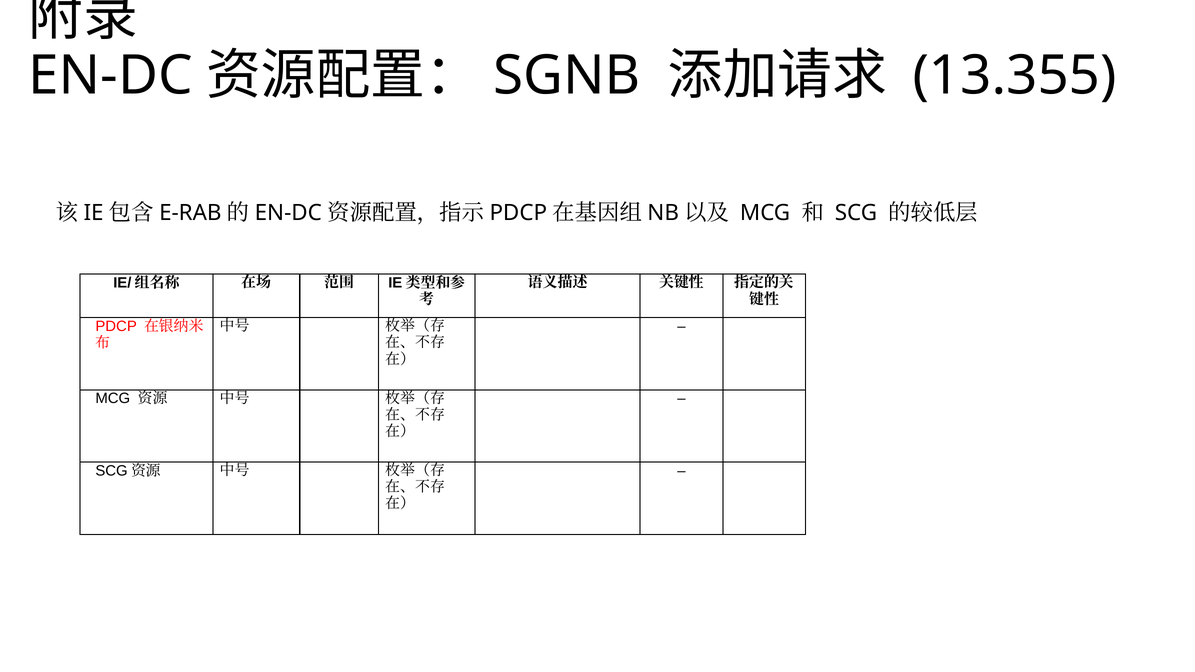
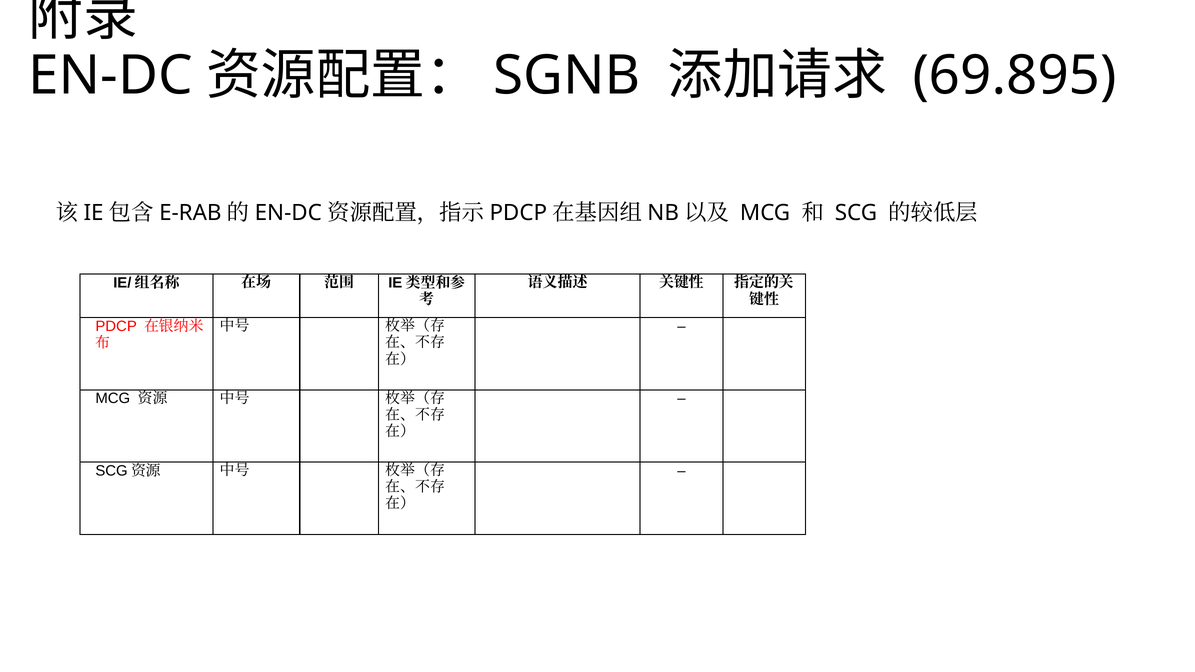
13.355: 13.355 -> 69.895
